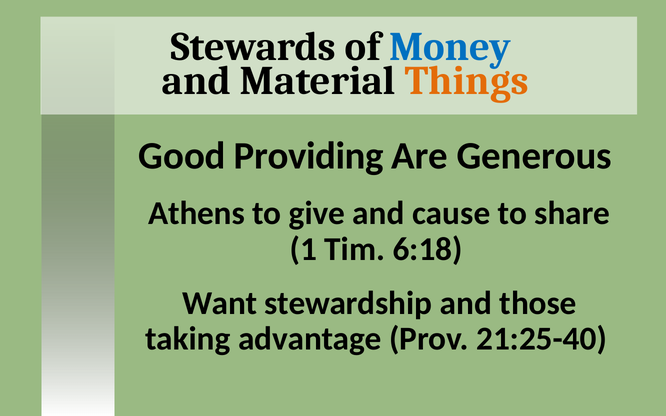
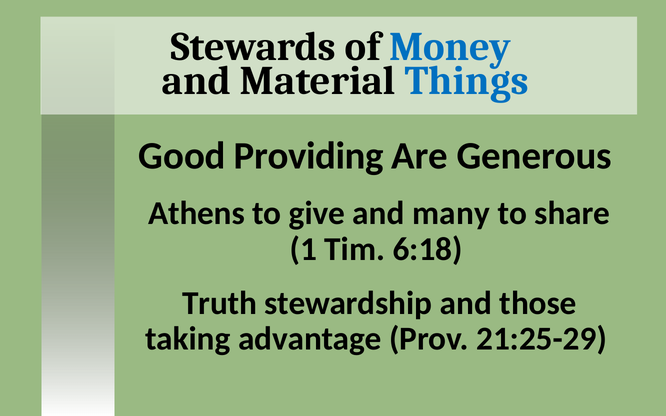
Things colour: orange -> blue
cause: cause -> many
Want: Want -> Truth
21:25-40: 21:25-40 -> 21:25-29
